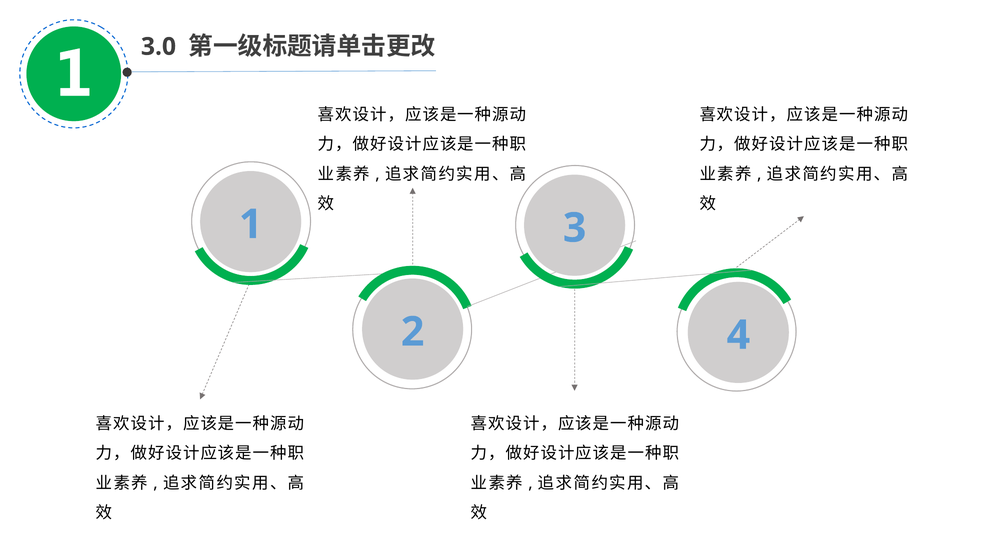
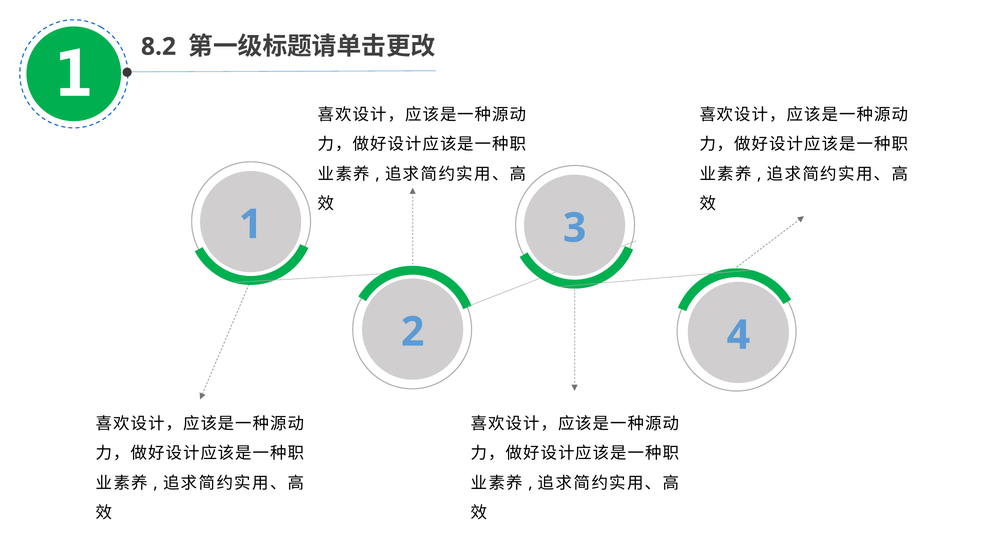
3.0: 3.0 -> 8.2
